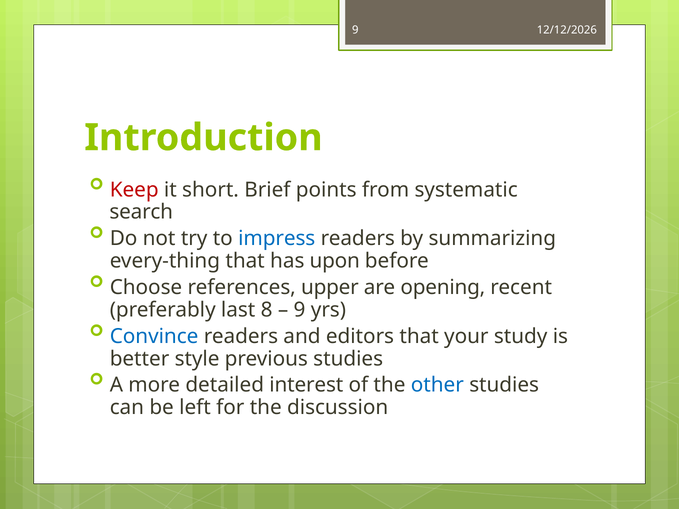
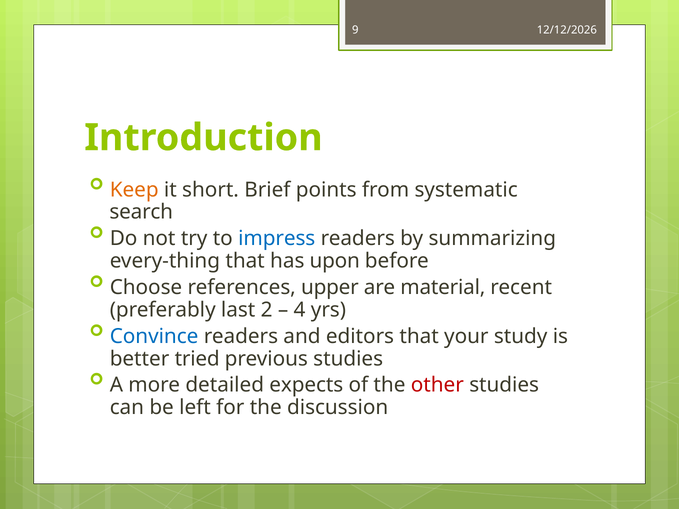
Keep colour: red -> orange
opening: opening -> material
8: 8 -> 2
9 at (300, 310): 9 -> 4
style: style -> tried
interest: interest -> expects
other colour: blue -> red
